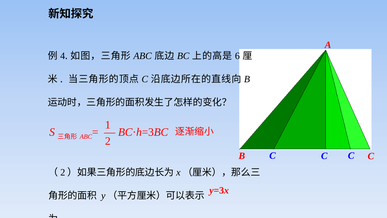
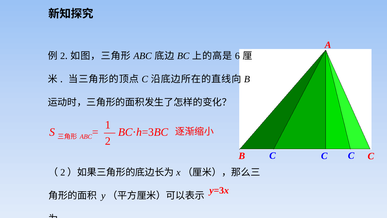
4 at (63, 56): 4 -> 2
